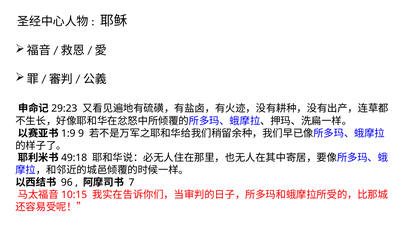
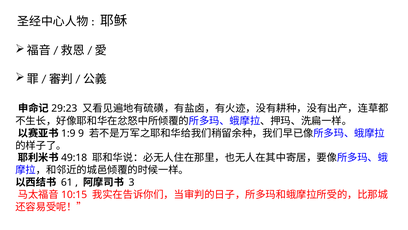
96: 96 -> 61
7: 7 -> 3
